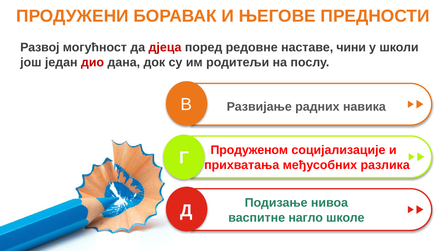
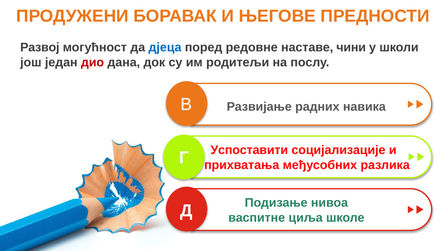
дјеца colour: red -> blue
Продуженом: Продуженом -> Успоставити
нагло: нагло -> циља
